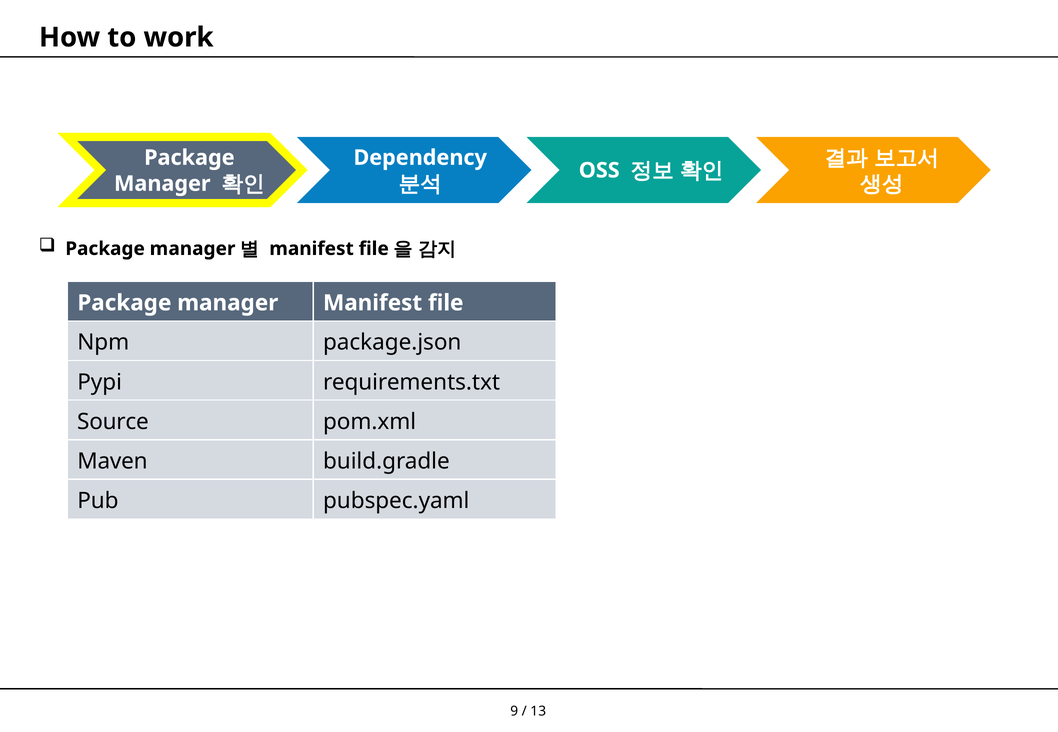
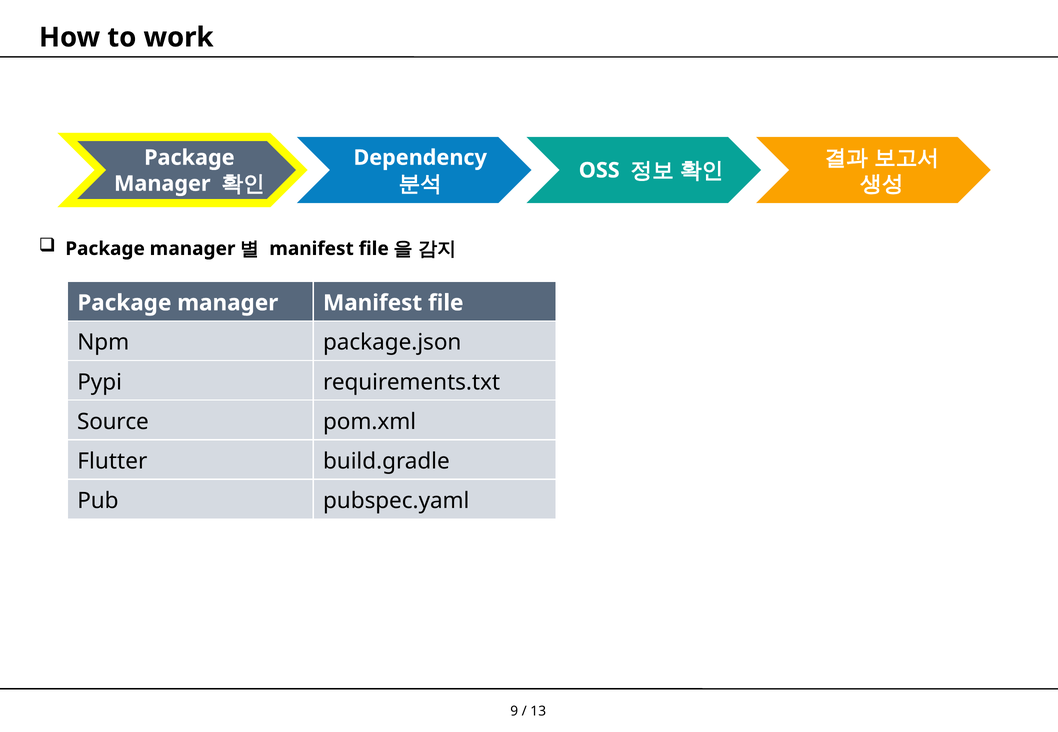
Maven: Maven -> Flutter
